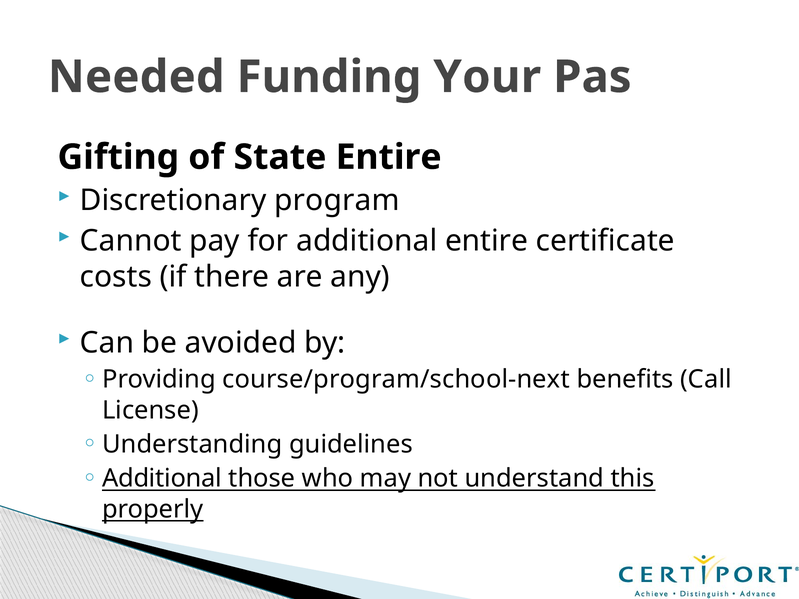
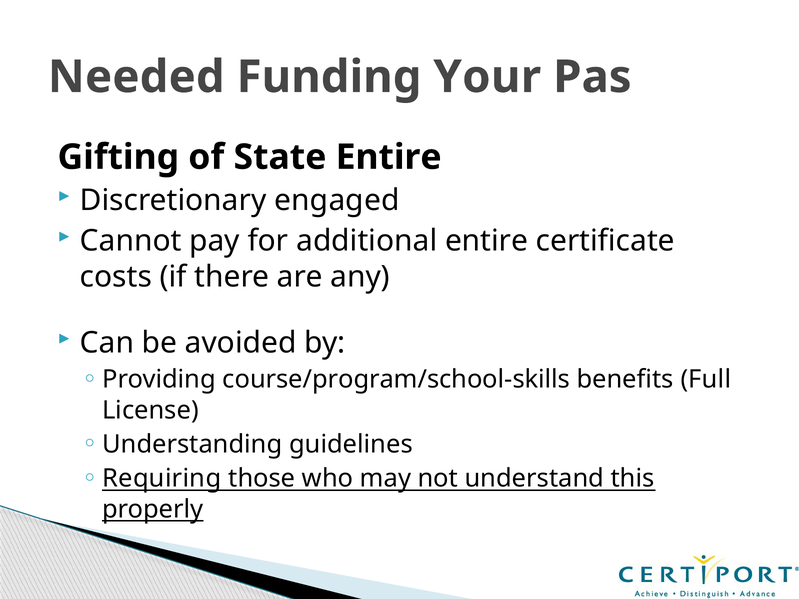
program: program -> engaged
course/program/school-next: course/program/school-next -> course/program/school-skills
Call: Call -> Full
Additional at (162, 479): Additional -> Requiring
